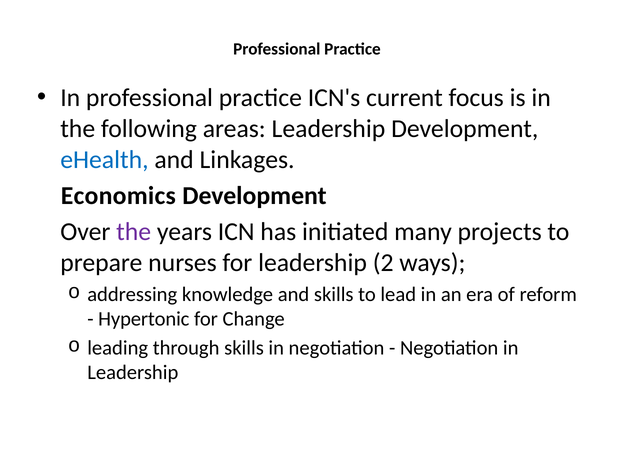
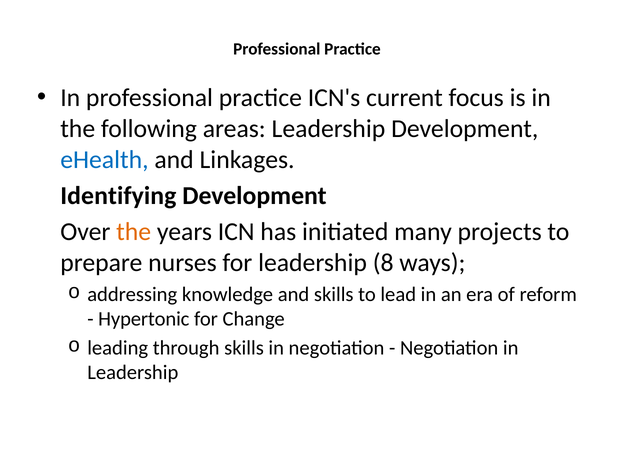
Economics: Economics -> Identifying
the at (134, 232) colour: purple -> orange
2: 2 -> 8
